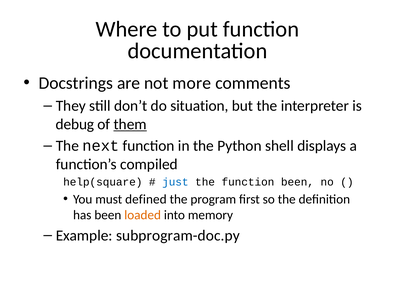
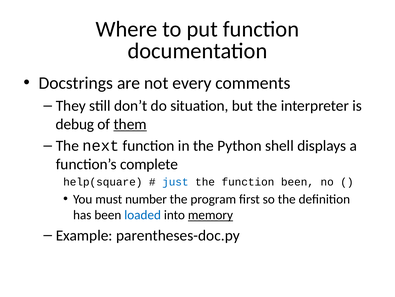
more: more -> every
compiled: compiled -> complete
defined: defined -> number
loaded colour: orange -> blue
memory underline: none -> present
subprogram-doc.py: subprogram-doc.py -> parentheses-doc.py
